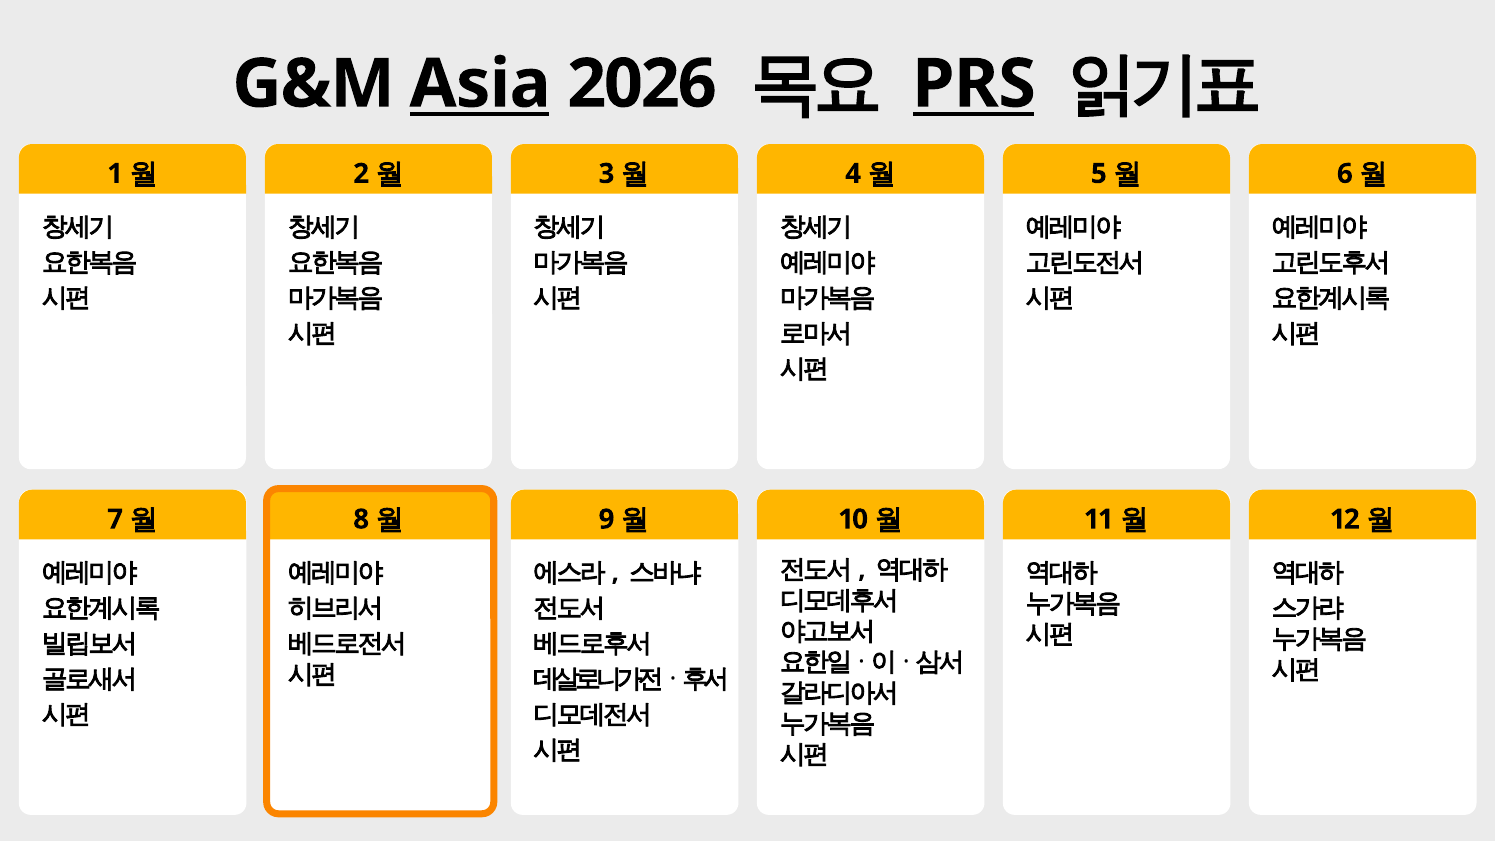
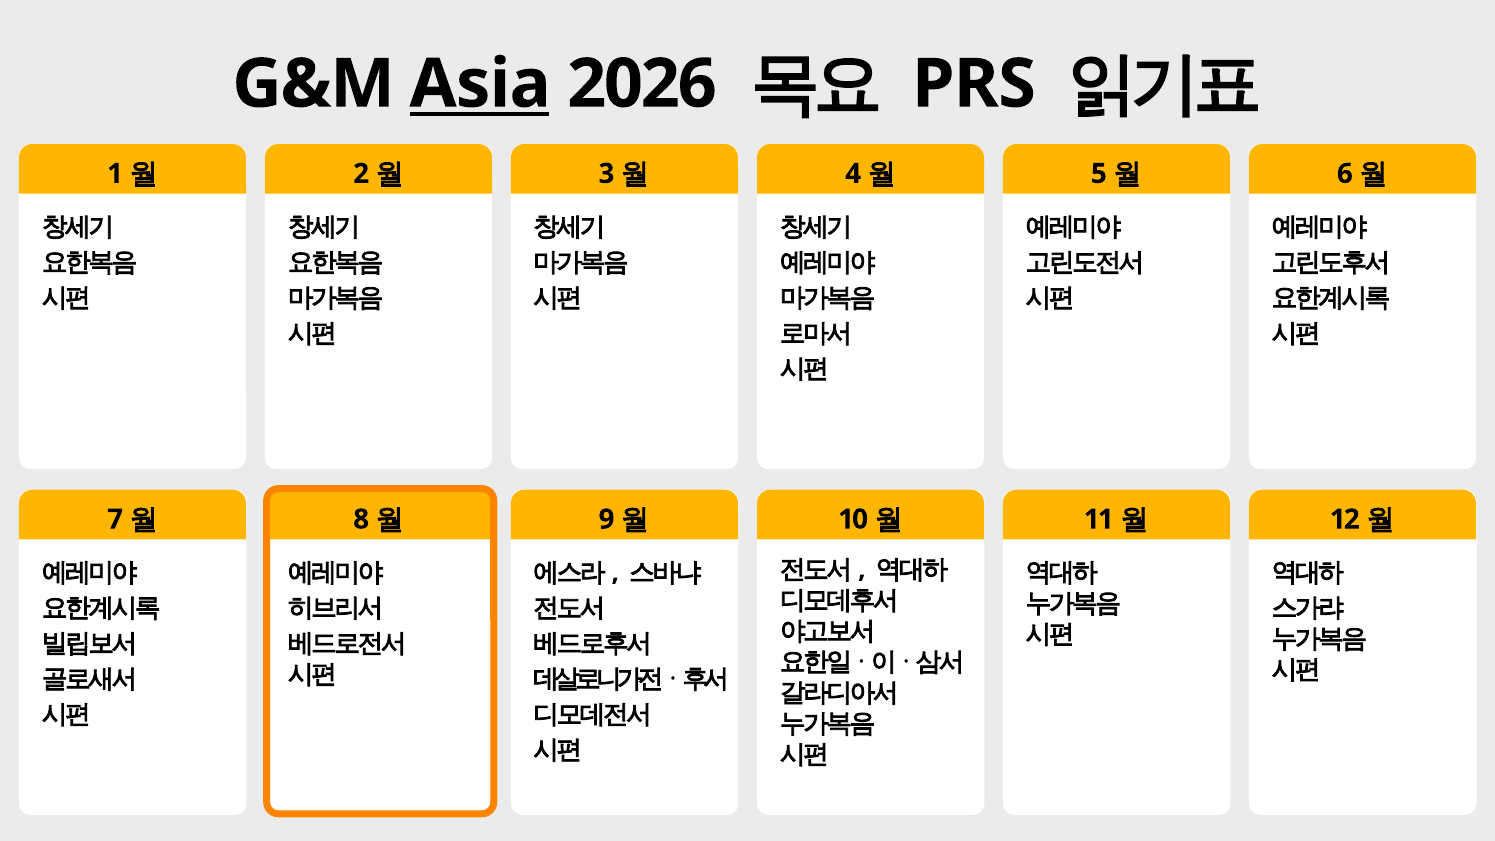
PRS underline: present -> none
